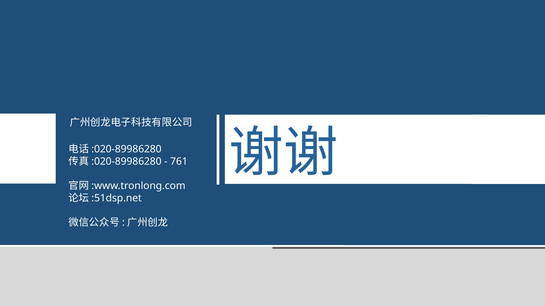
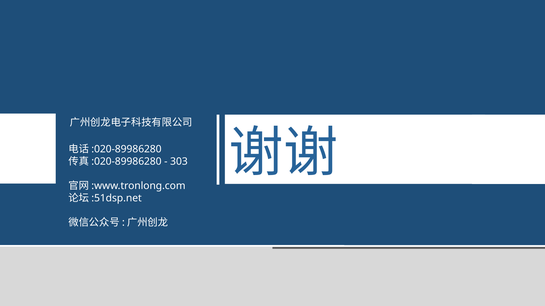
761: 761 -> 303
